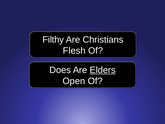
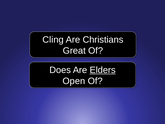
Filthy: Filthy -> Cling
Flesh: Flesh -> Great
